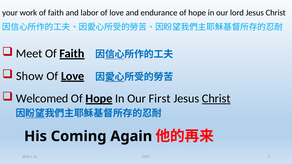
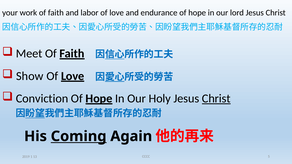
Welcomed: Welcomed -> Conviction
First: First -> Holy
Coming underline: none -> present
